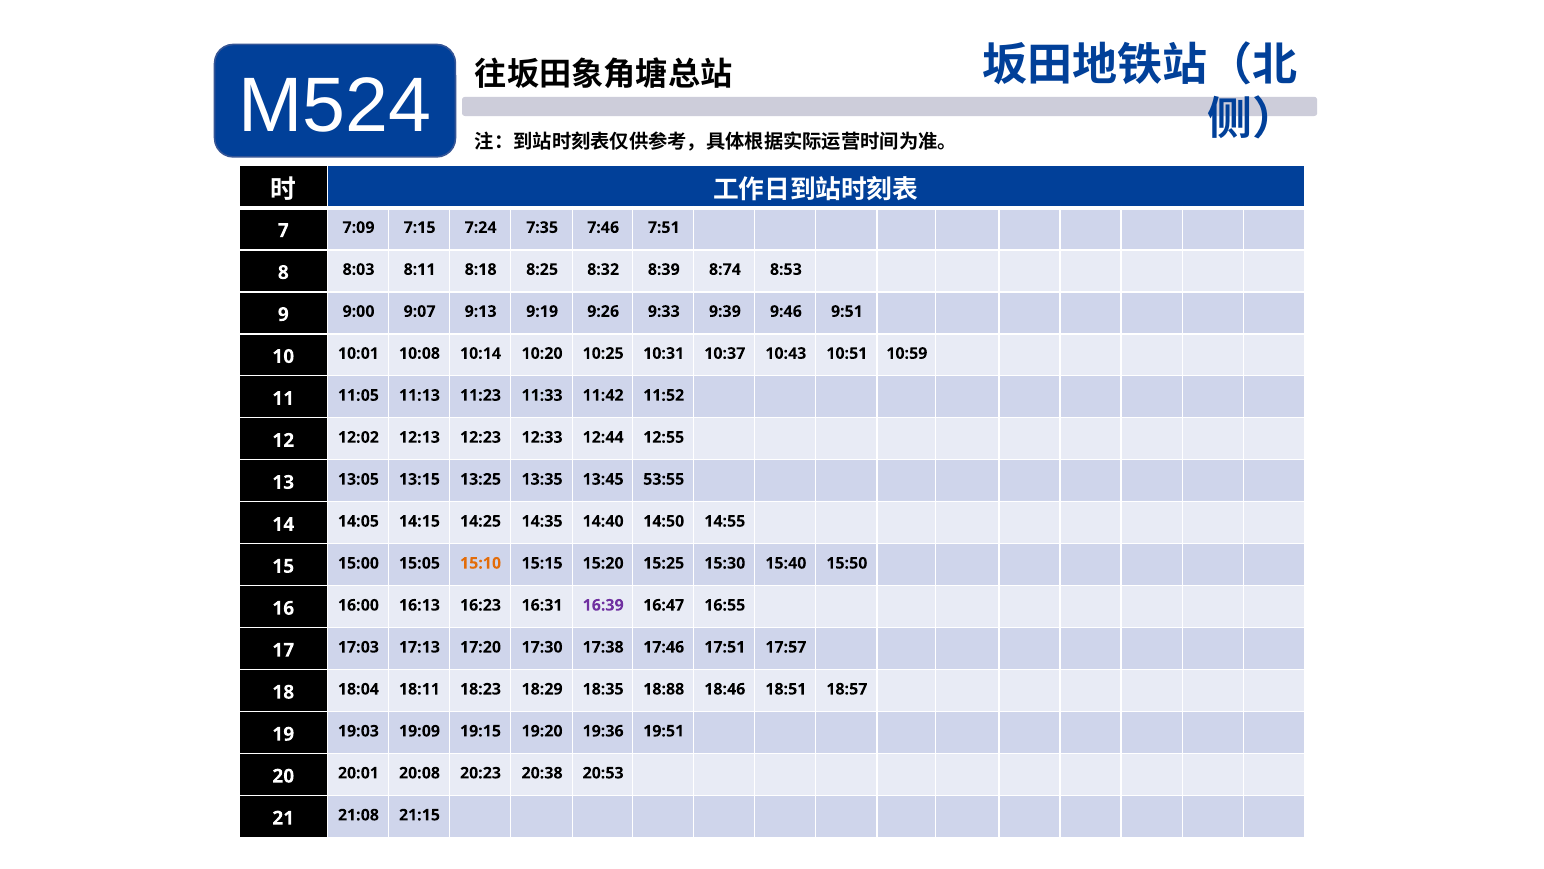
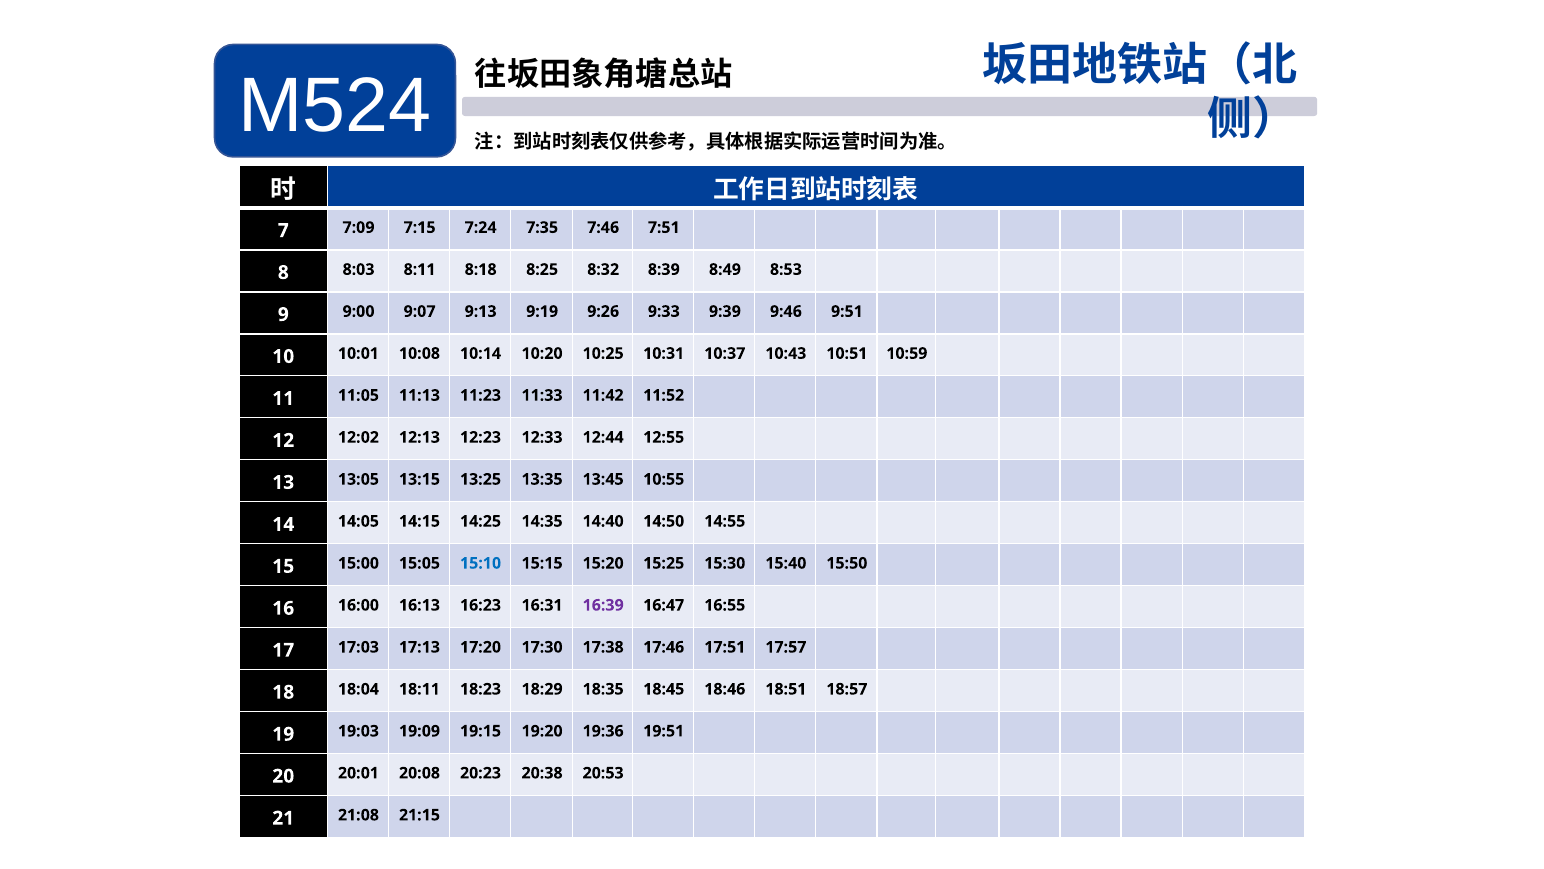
8:74: 8:74 -> 8:49
53:55: 53:55 -> 10:55
15:10 colour: orange -> blue
18:88: 18:88 -> 18:45
